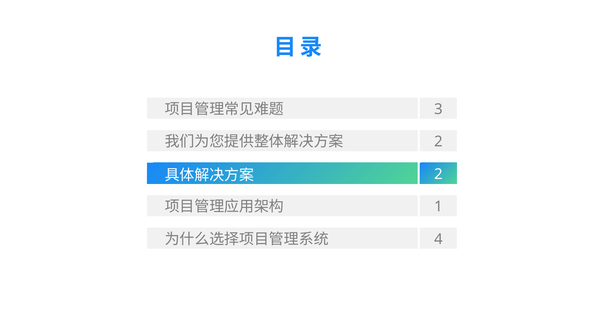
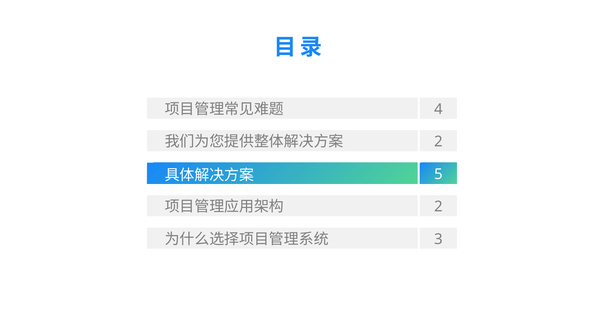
3: 3 -> 4
2 at (438, 174): 2 -> 5
1 at (438, 207): 1 -> 2
4: 4 -> 3
